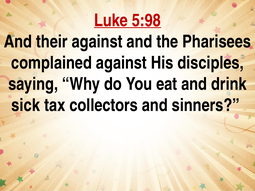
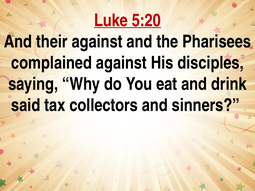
5:98: 5:98 -> 5:20
sick: sick -> said
